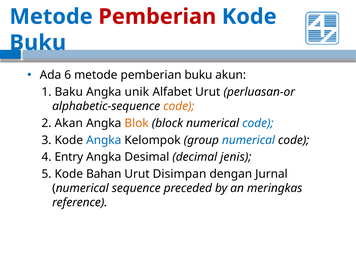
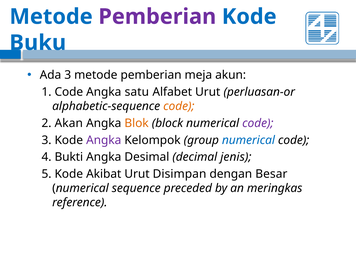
Pemberian at (157, 17) colour: red -> purple
Ada 6: 6 -> 3
pemberian buku: buku -> meja
1 Baku: Baku -> Code
unik: unik -> satu
code at (258, 123) colour: blue -> purple
Angka at (104, 140) colour: blue -> purple
Entry: Entry -> Bukti
Bahan: Bahan -> Akibat
Jurnal: Jurnal -> Besar
